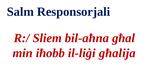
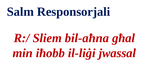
għalija: għalija -> jwassal
